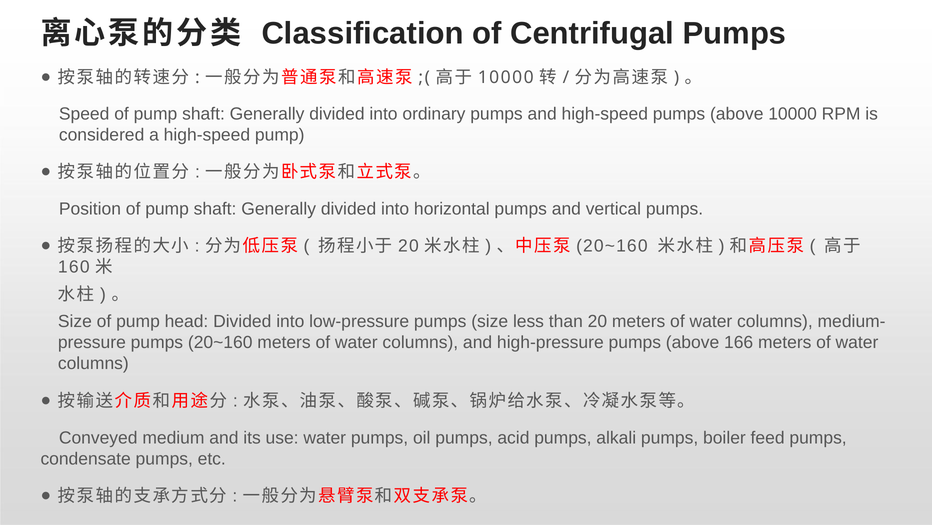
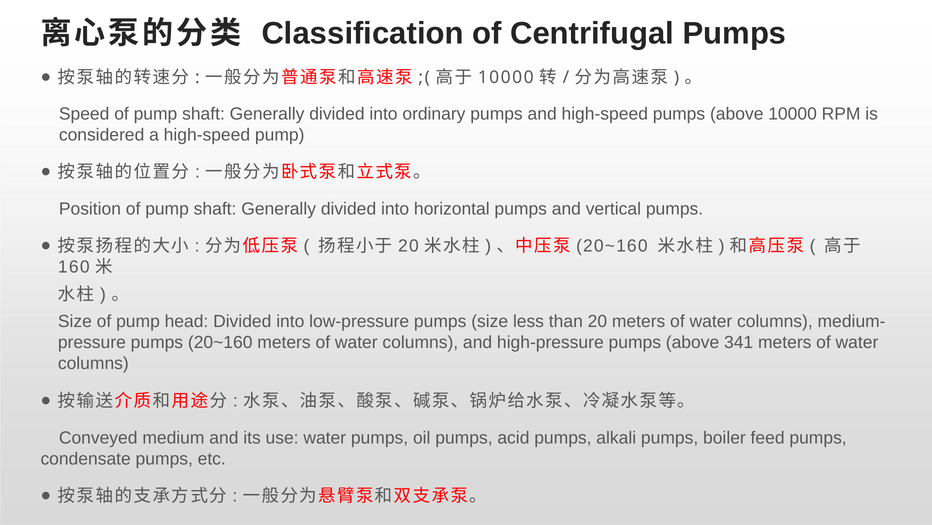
166: 166 -> 341
